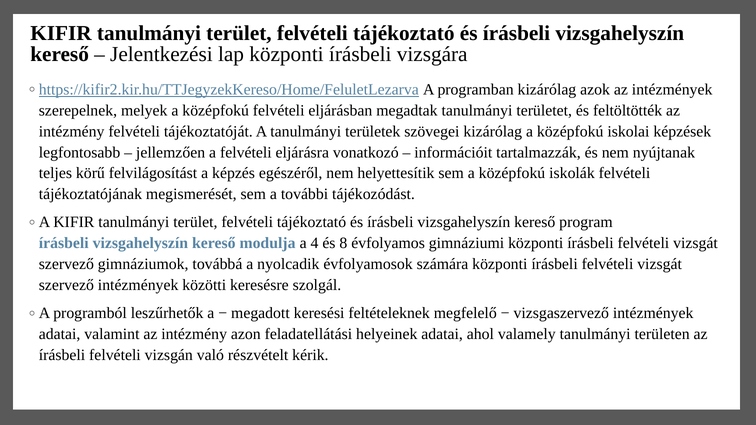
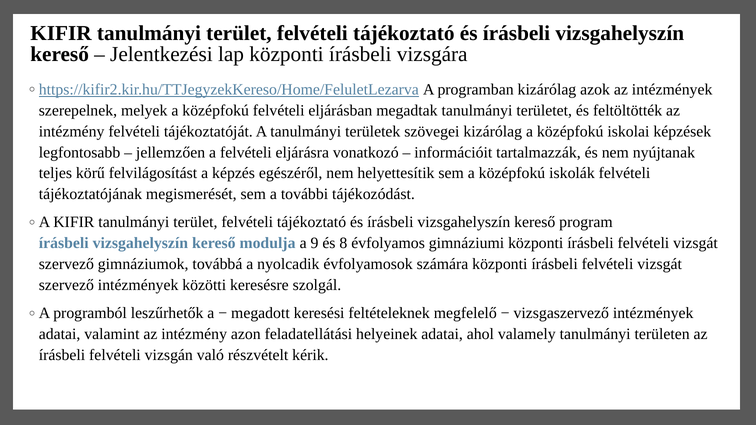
4: 4 -> 9
